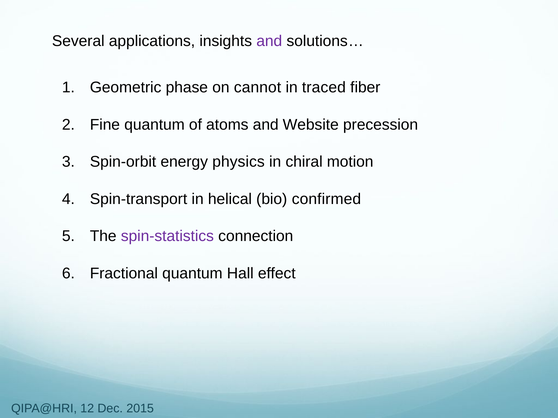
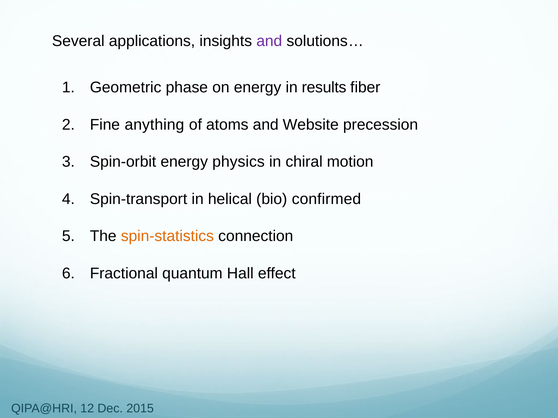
on cannot: cannot -> energy
traced: traced -> results
Fine quantum: quantum -> anything
spin-statistics colour: purple -> orange
